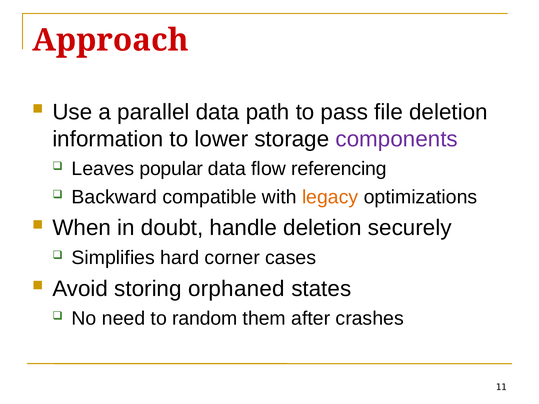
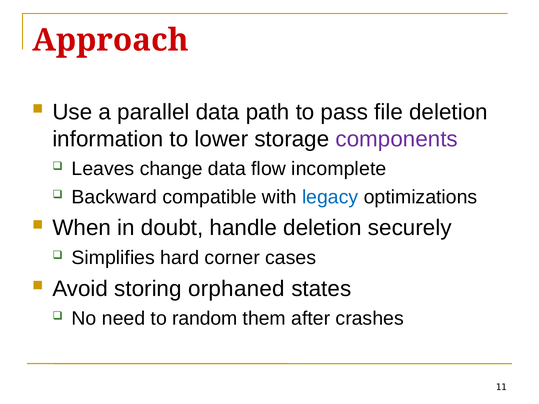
popular: popular -> change
referencing: referencing -> incomplete
legacy colour: orange -> blue
